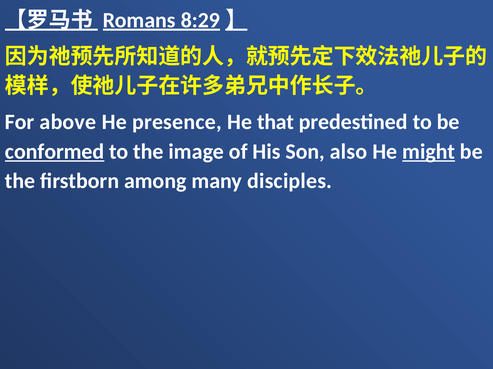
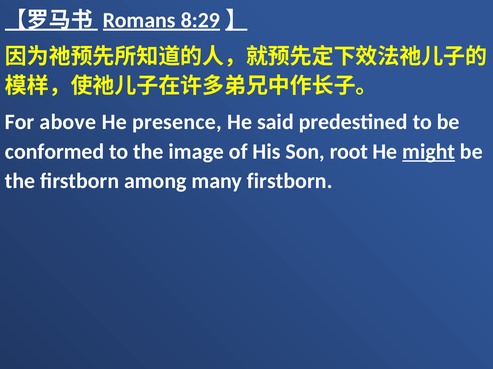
that: that -> said
conformed underline: present -> none
also: also -> root
many disciples: disciples -> firstborn
